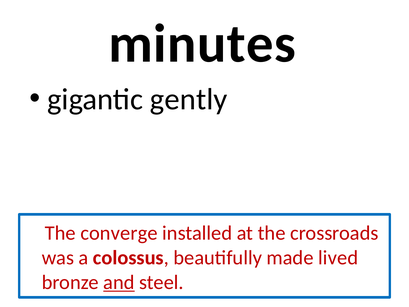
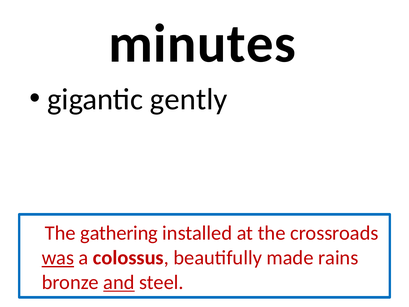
converge: converge -> gathering
was underline: none -> present
lived: lived -> rains
